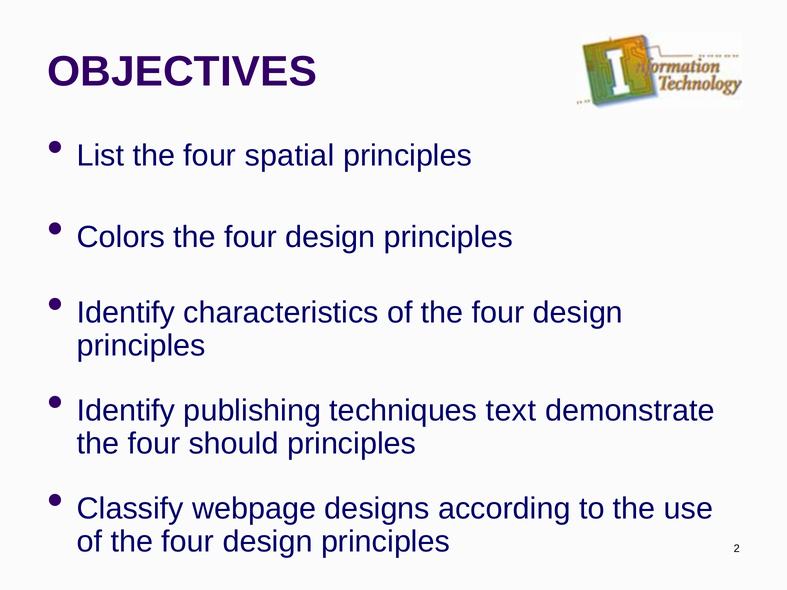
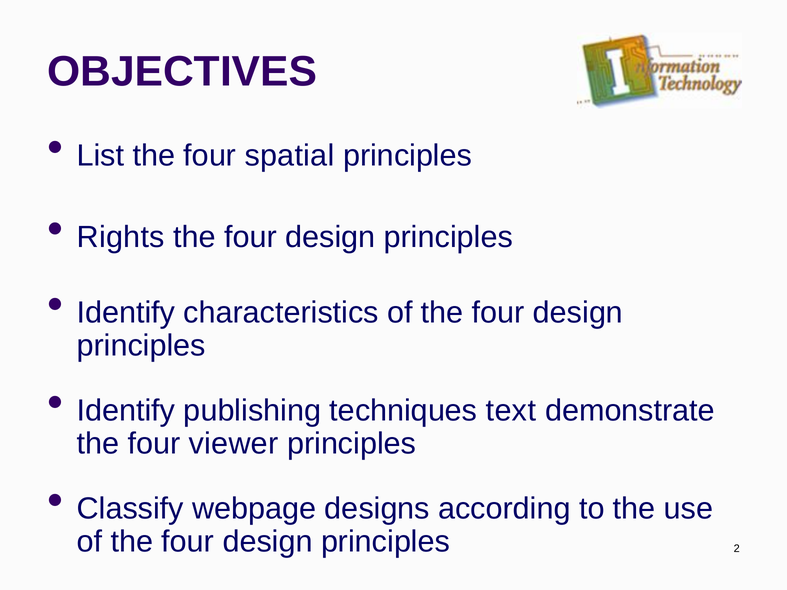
Colors: Colors -> Rights
should: should -> viewer
